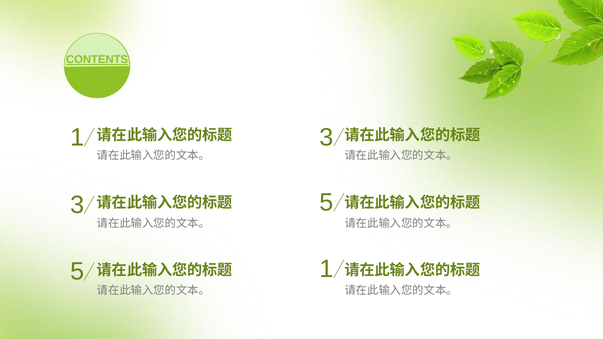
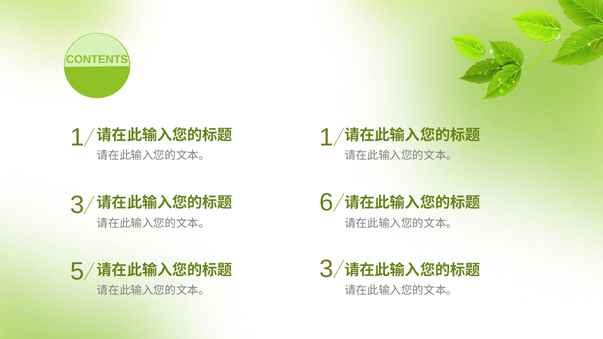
CONTENTS underline: present -> none
1 3: 3 -> 1
3 5: 5 -> 6
5 1: 1 -> 3
